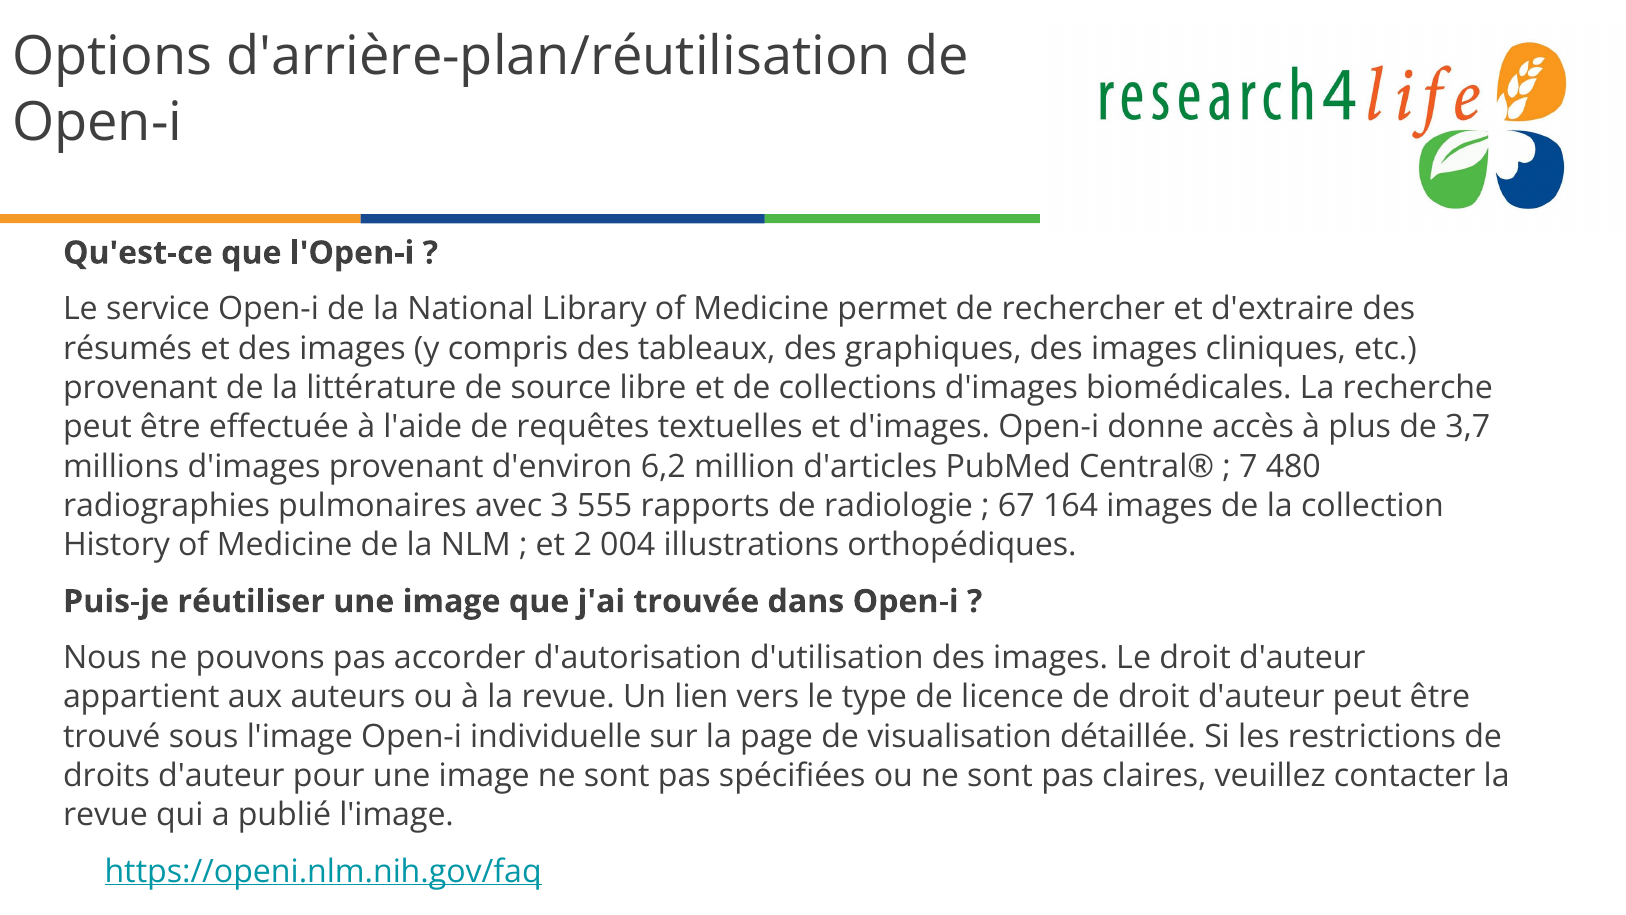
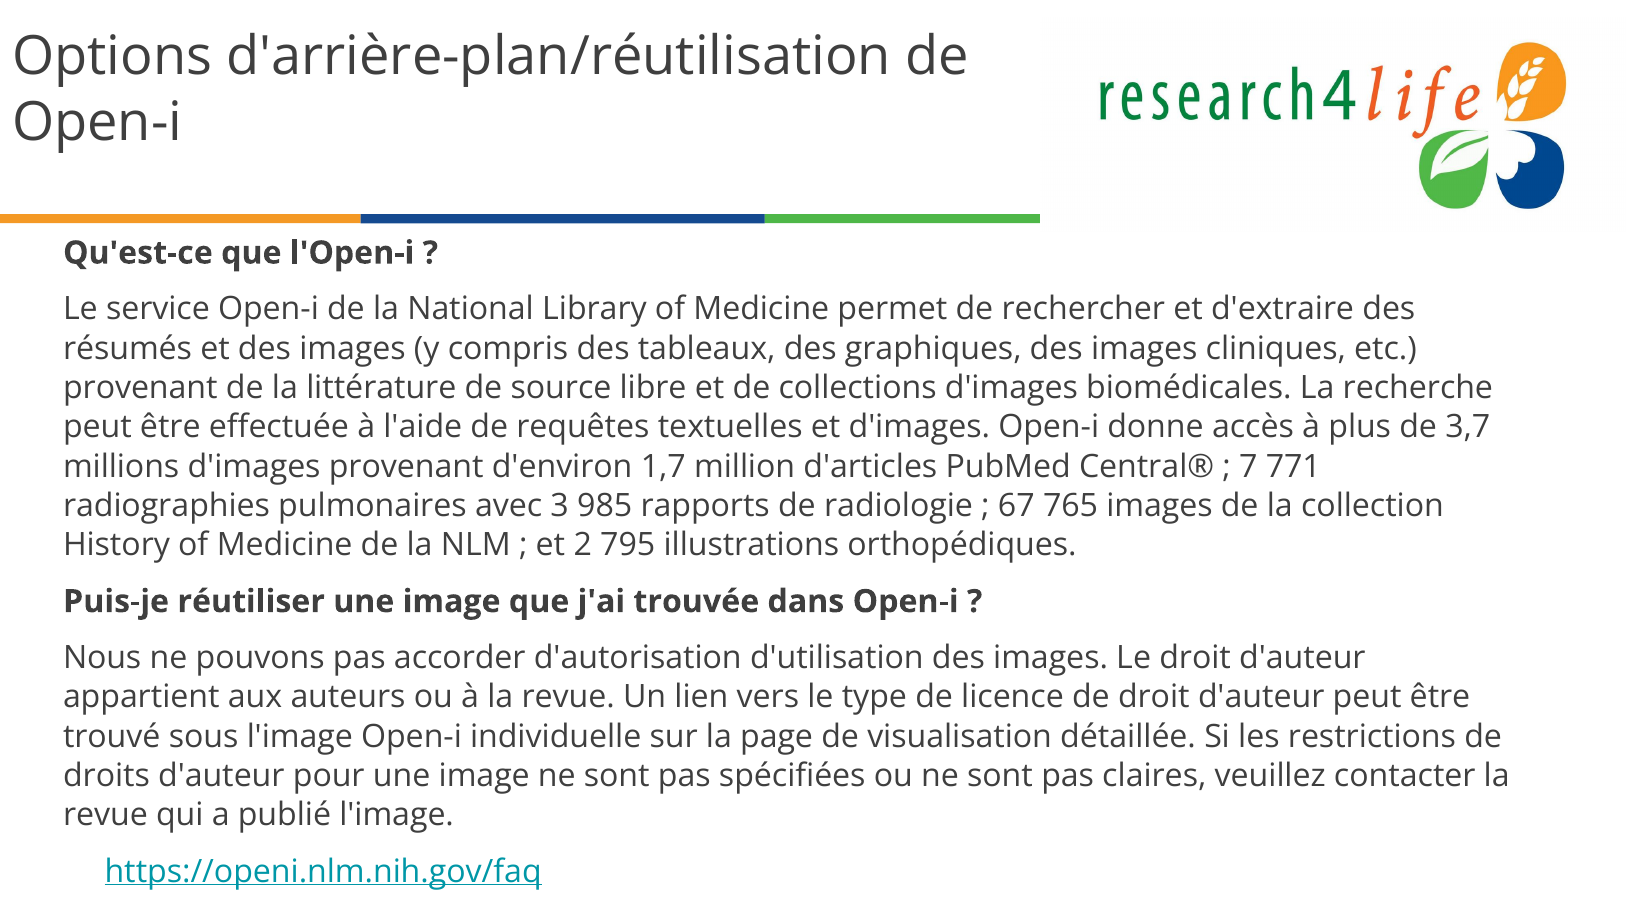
6,2: 6,2 -> 1,7
480: 480 -> 771
555: 555 -> 985
164: 164 -> 765
004: 004 -> 795
